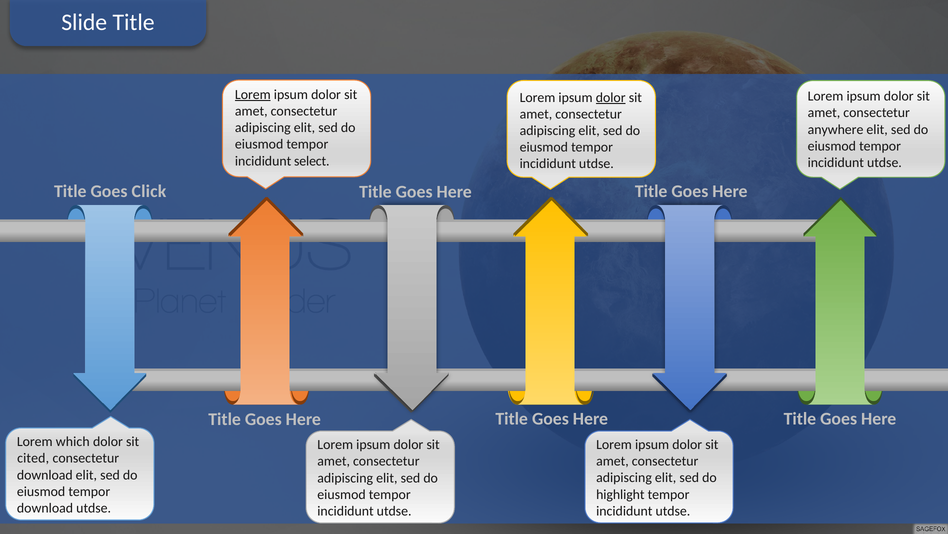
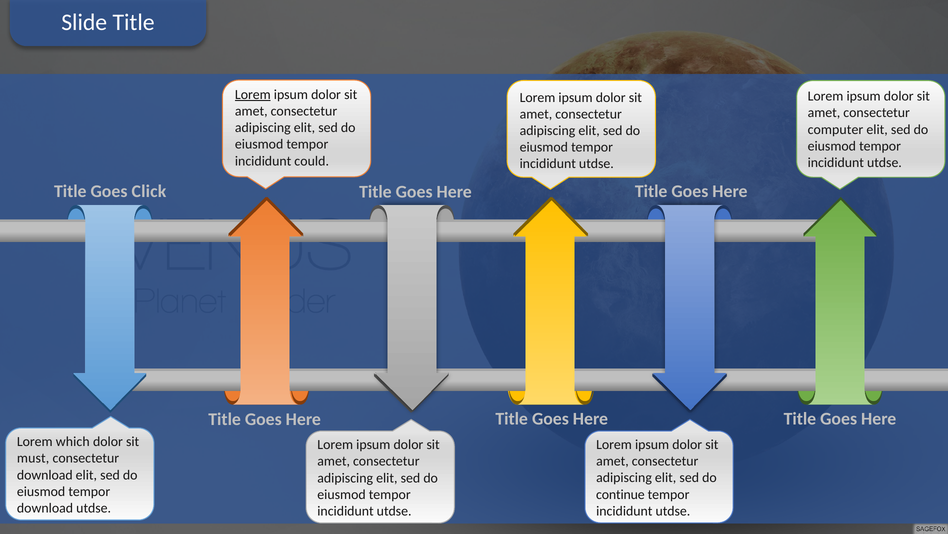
dolor at (611, 97) underline: present -> none
anywhere: anywhere -> computer
select: select -> could
cited: cited -> must
highlight: highlight -> continue
